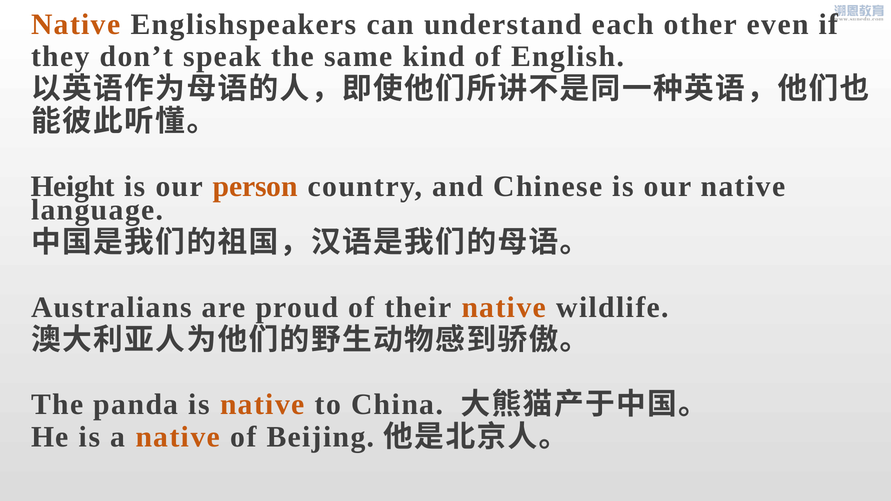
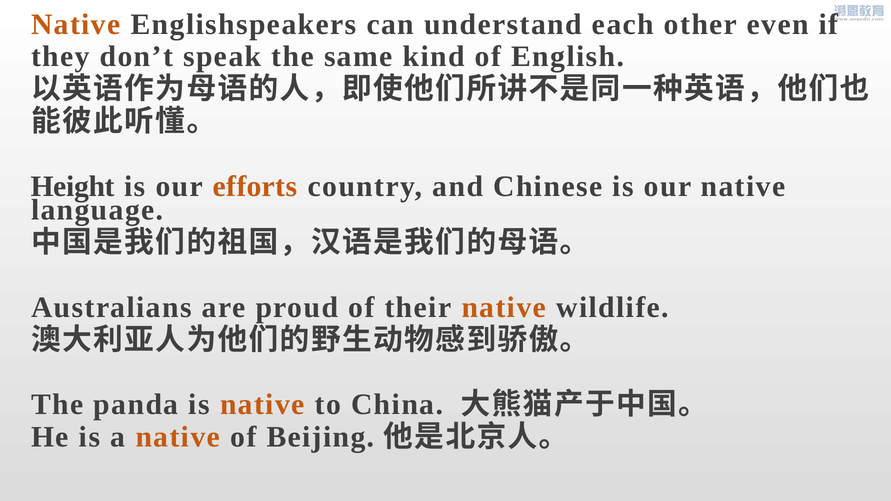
person: person -> efforts
